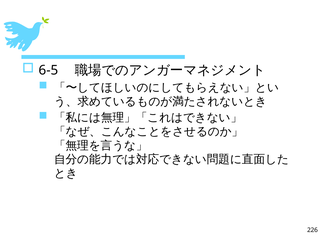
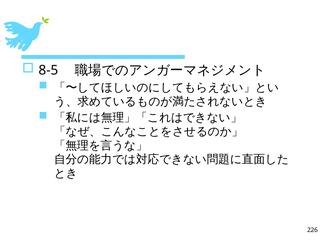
6-5: 6-5 -> 8-5
